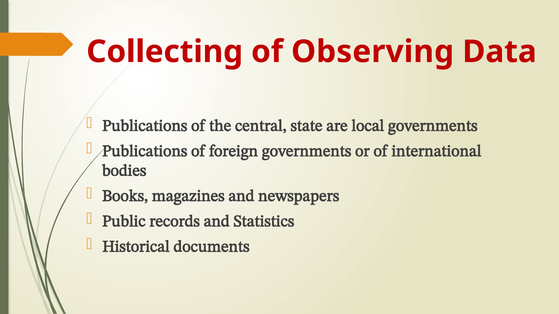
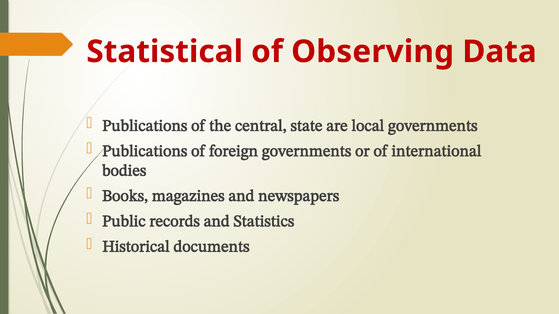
Collecting: Collecting -> Statistical
